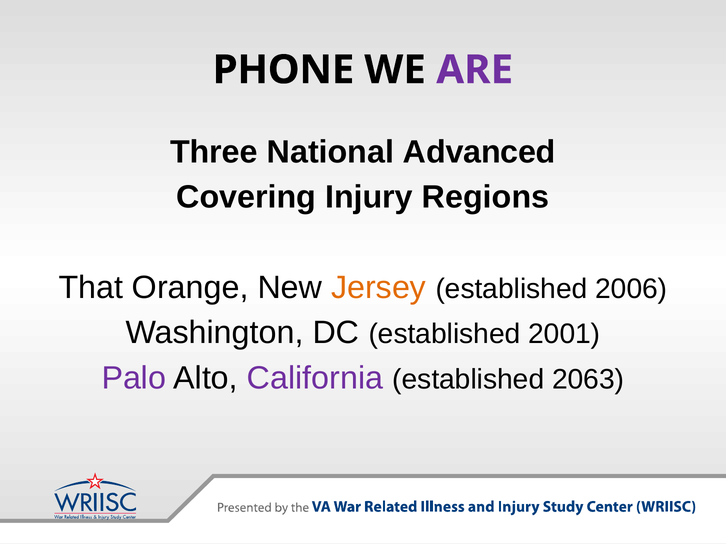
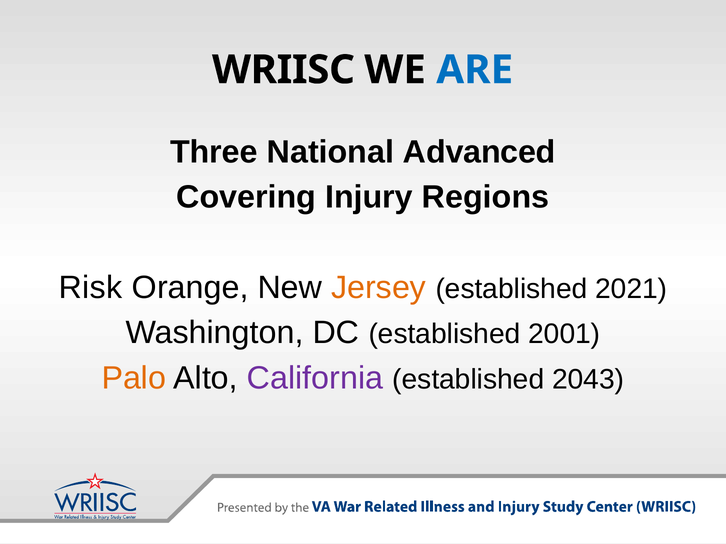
PHONE: PHONE -> WRIISC
ARE colour: purple -> blue
That: That -> Risk
2006: 2006 -> 2021
Palo colour: purple -> orange
2063: 2063 -> 2043
